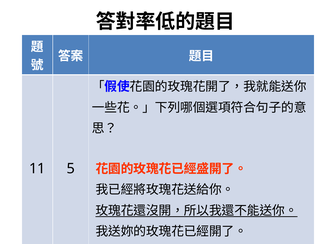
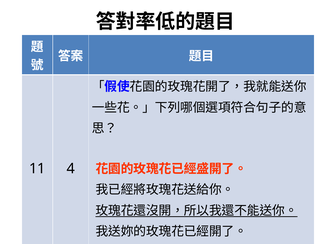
5: 5 -> 4
